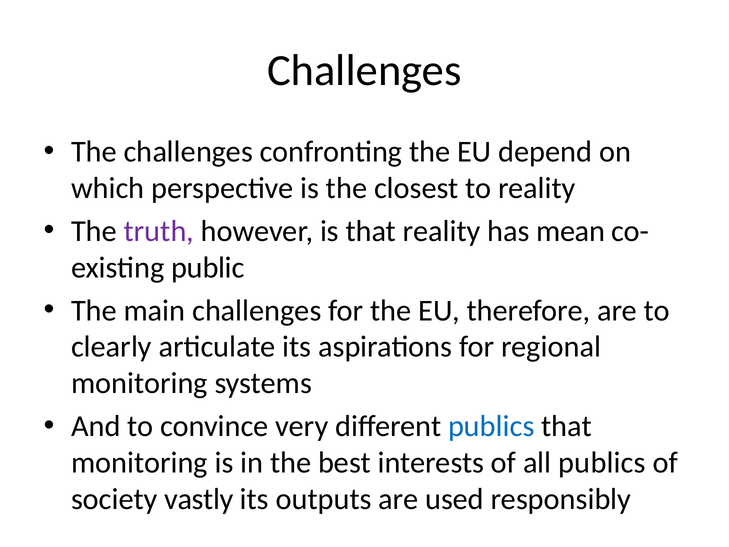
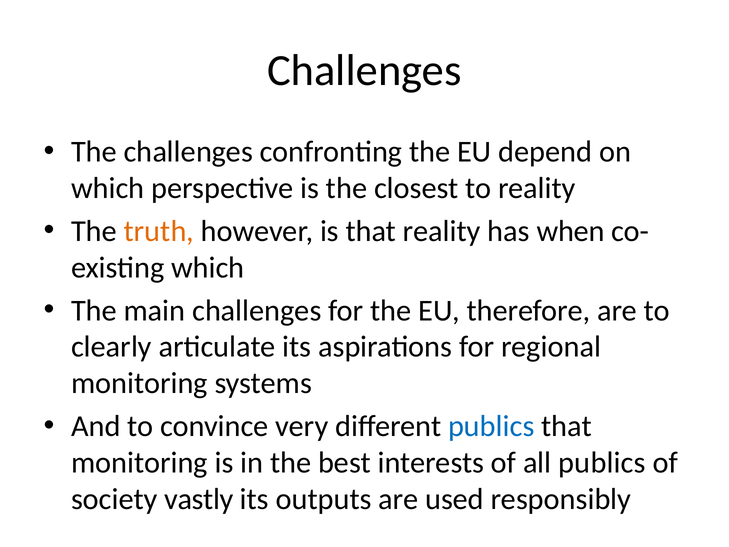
truth colour: purple -> orange
mean: mean -> when
public at (208, 267): public -> which
